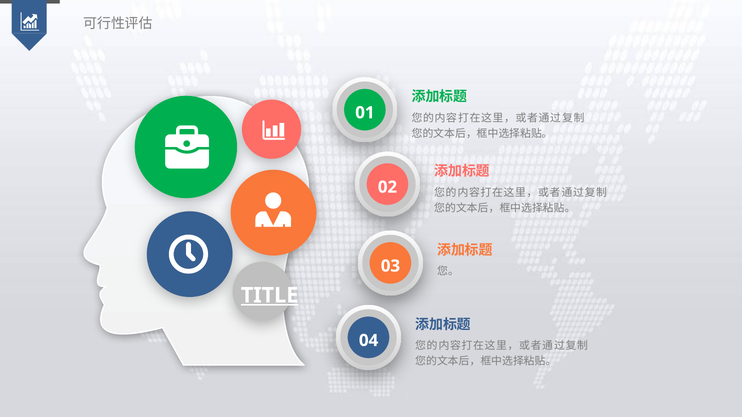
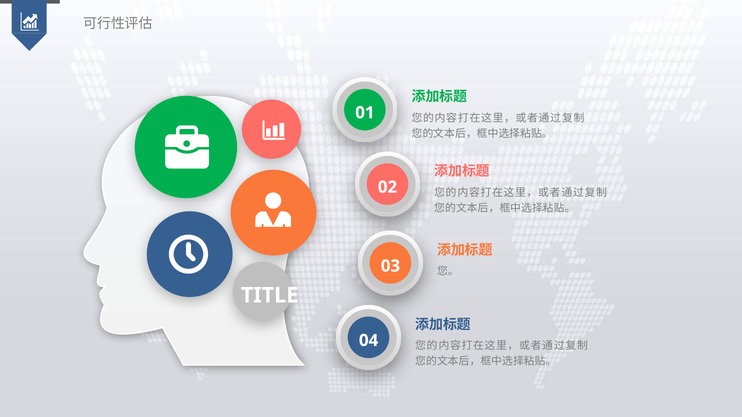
TITLE underline: present -> none
